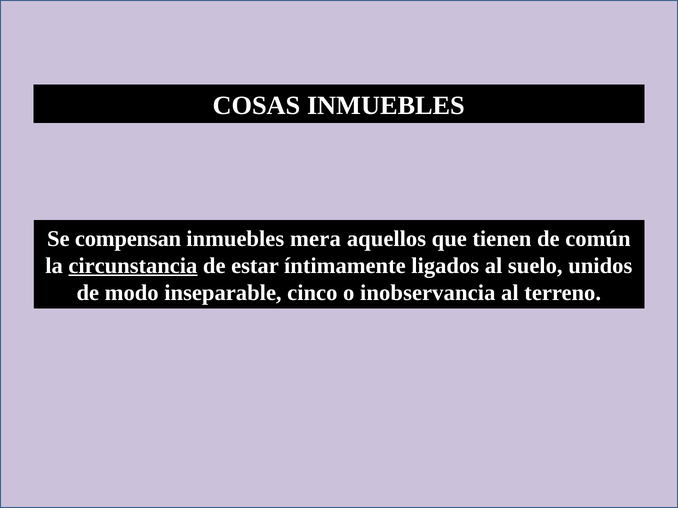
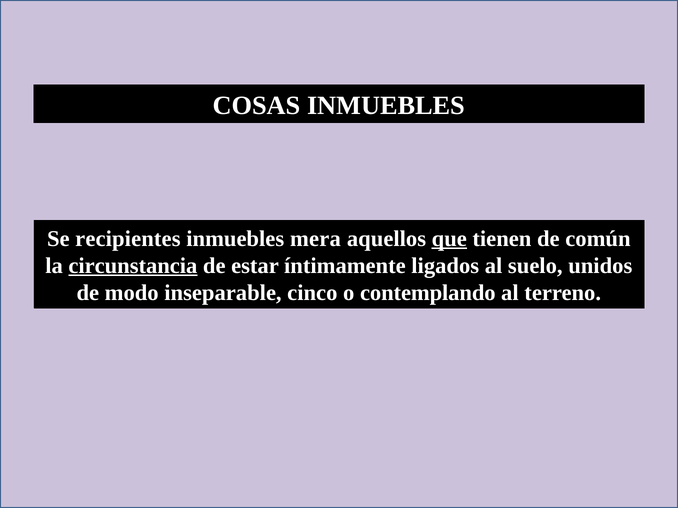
compensan: compensan -> recipientes
que underline: none -> present
inobservancia: inobservancia -> contemplando
